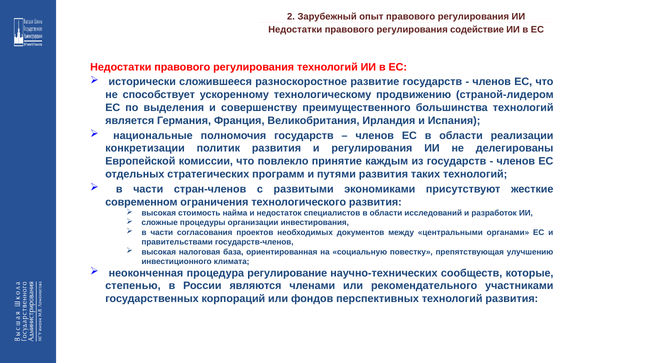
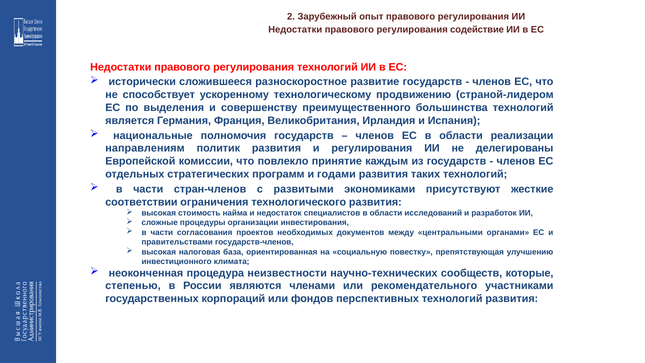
конкретизации: конкретизации -> направлениям
путями: путями -> годами
современном: современном -> соответствии
регулирование: регулирование -> неизвестности
